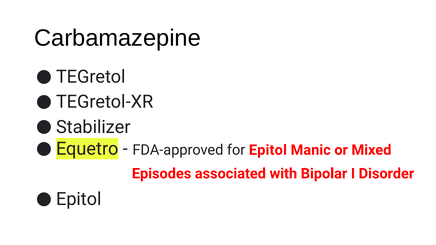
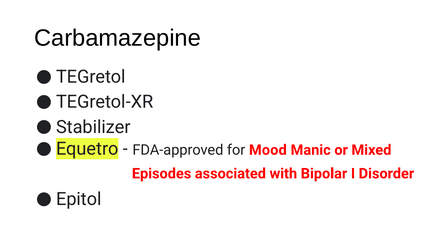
for Epitol: Epitol -> Mood
